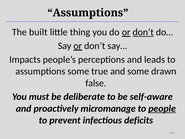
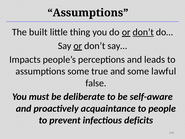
drawn: drawn -> lawful
micromanage: micromanage -> acquaintance
people underline: present -> none
